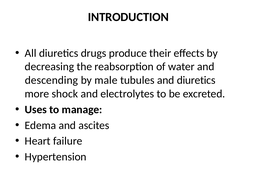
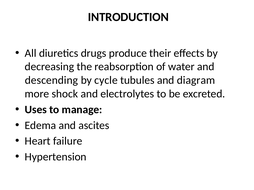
male: male -> cycle
and diuretics: diuretics -> diagram
